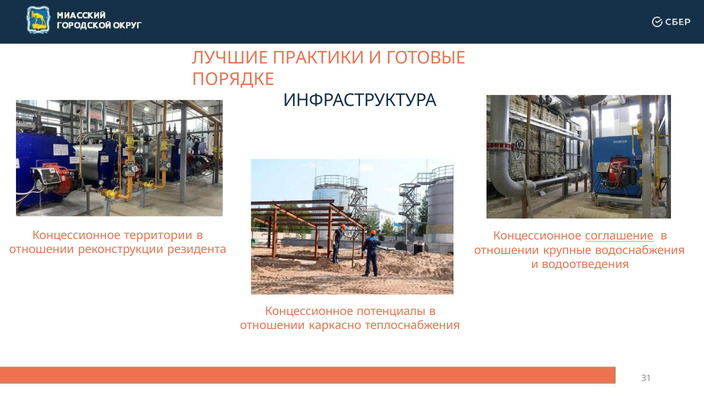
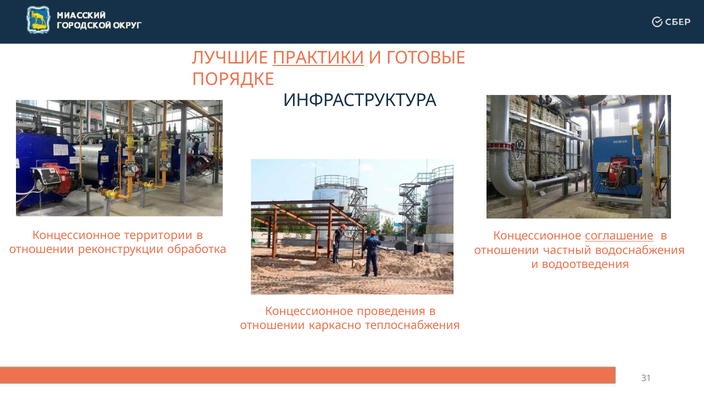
ПРАКТИКИ underline: none -> present
резидента: резидента -> обработка
крупные: крупные -> частный
потенциалы: потенциалы -> проведения
